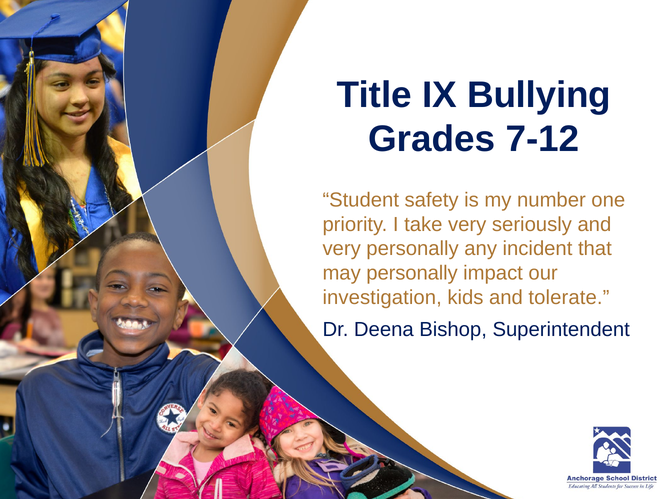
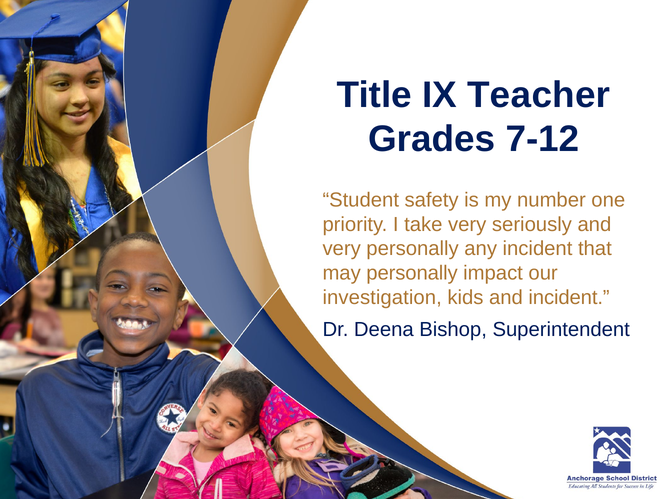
Bullying: Bullying -> Teacher
and tolerate: tolerate -> incident
